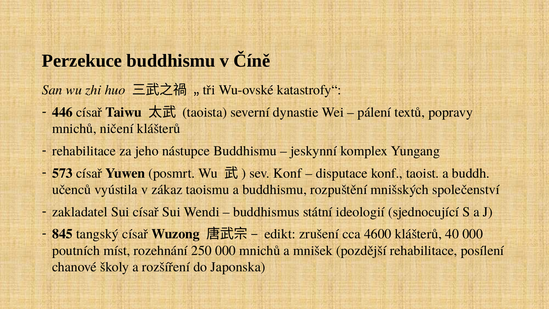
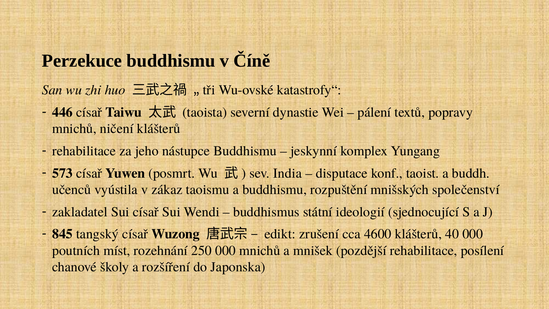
sev Konf: Konf -> India
